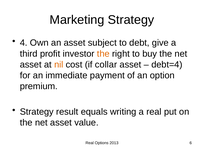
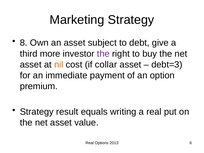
4: 4 -> 8
profit: profit -> more
the at (103, 54) colour: orange -> purple
debt=4: debt=4 -> debt=3
